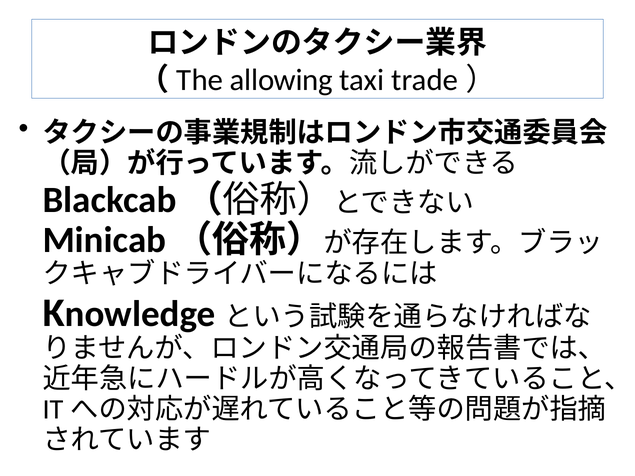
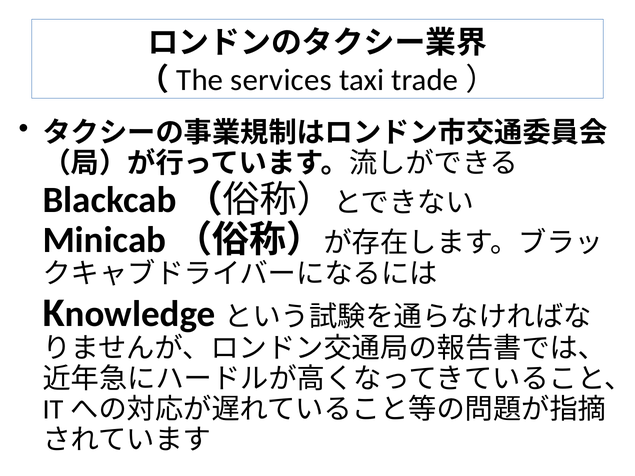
allowing: allowing -> services
